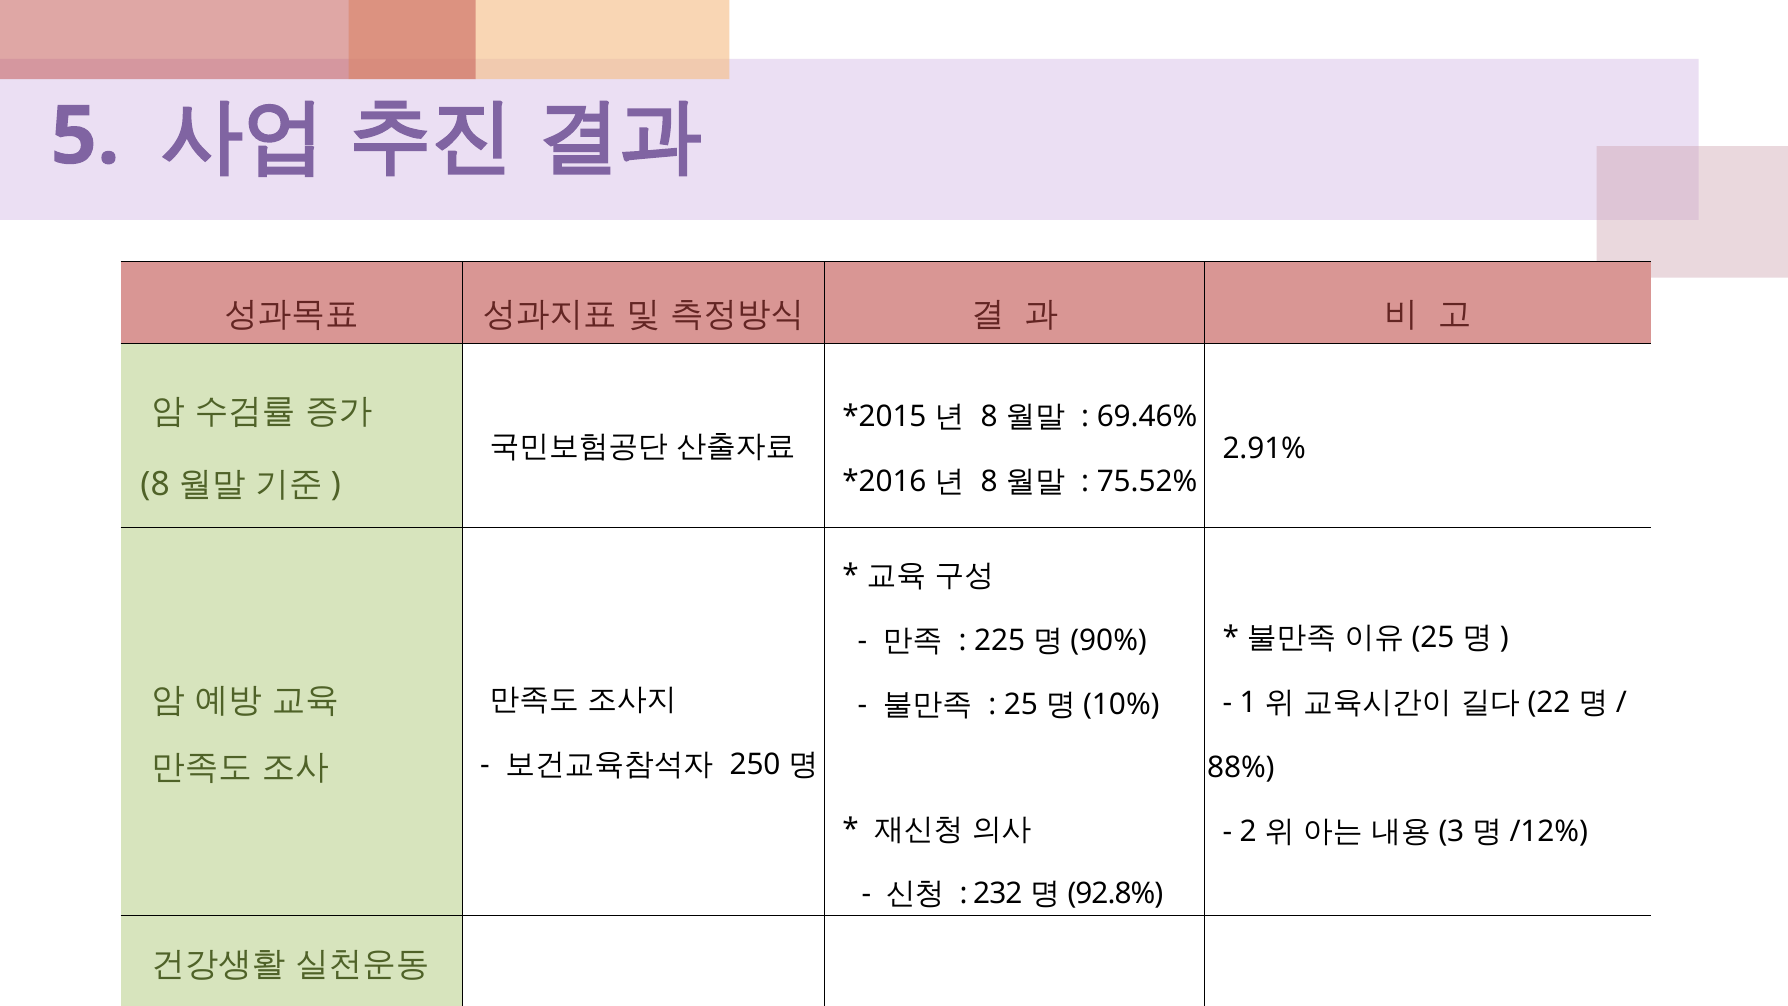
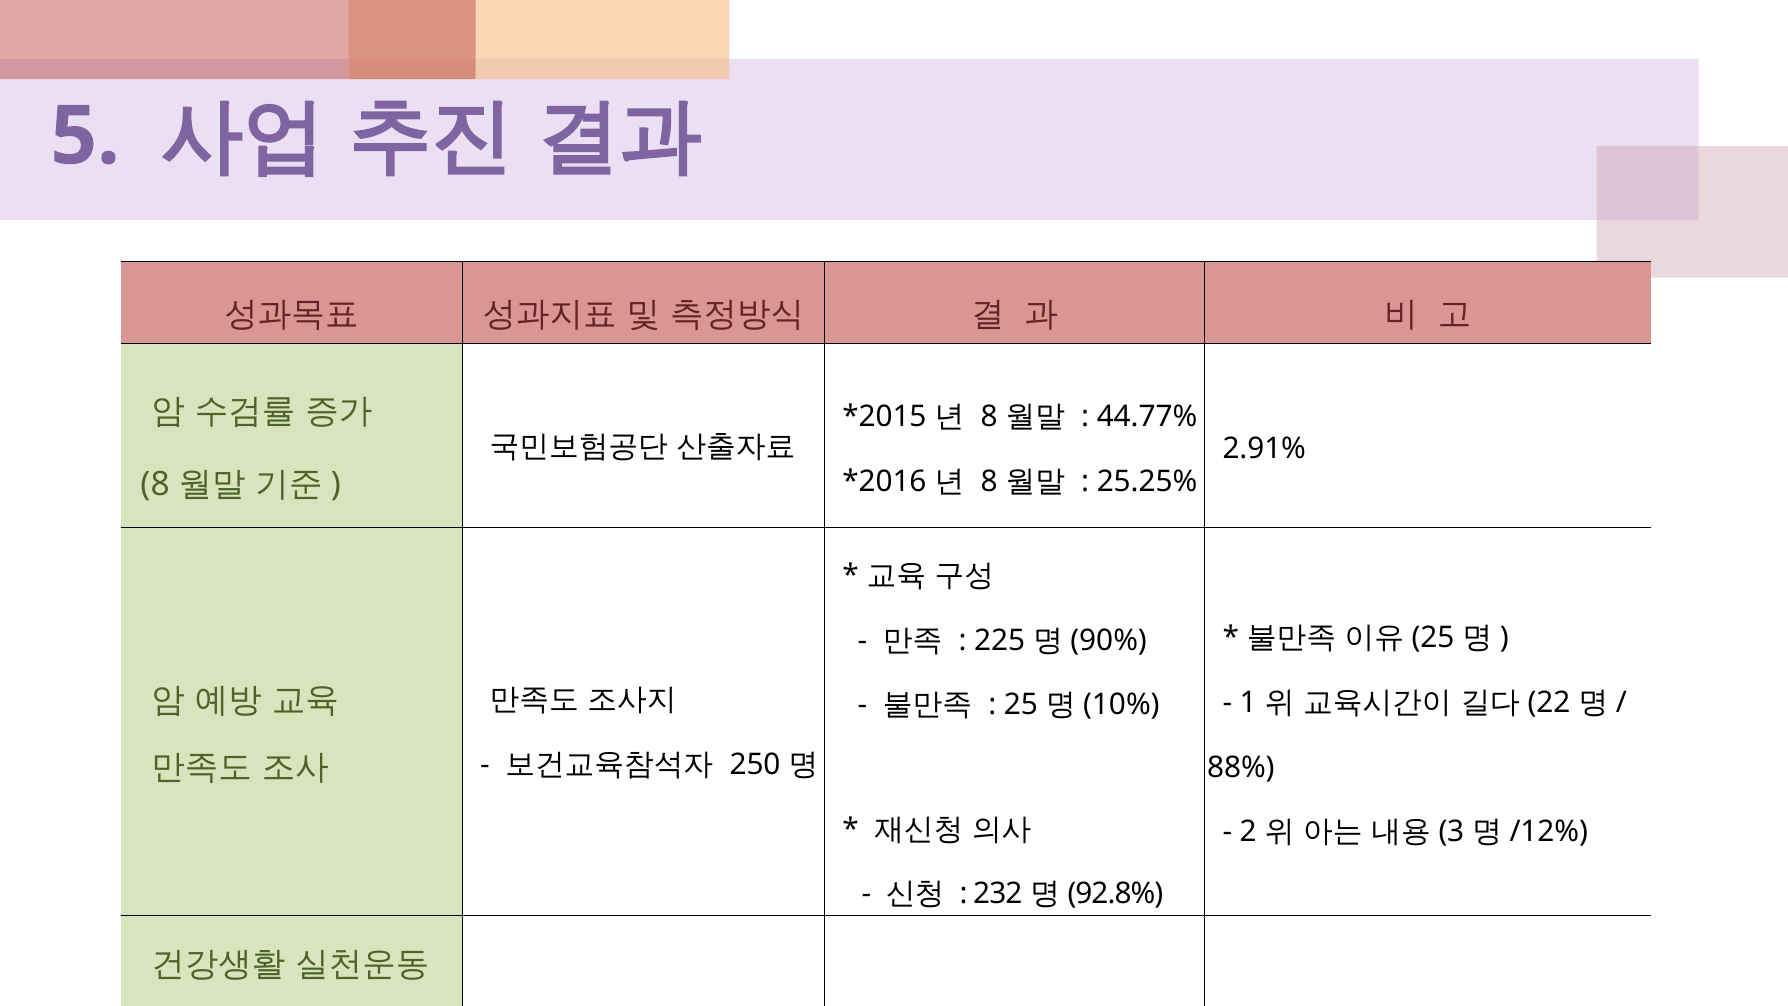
69.46%: 69.46% -> 44.77%
75.52%: 75.52% -> 25.25%
